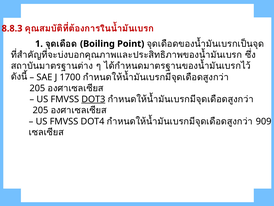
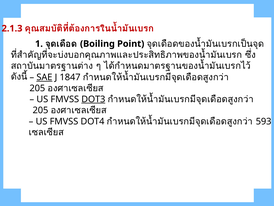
8.8.3: 8.8.3 -> 2.1.3
SAE underline: none -> present
1700: 1700 -> 1847
909: 909 -> 593
